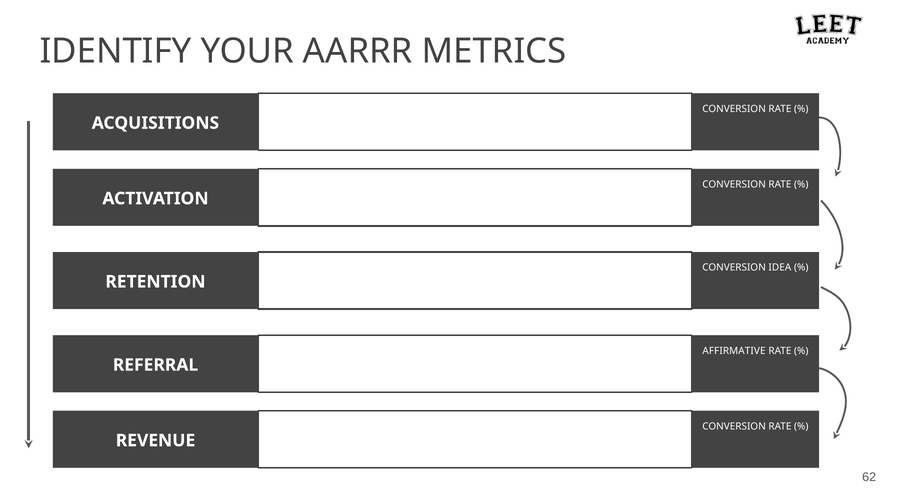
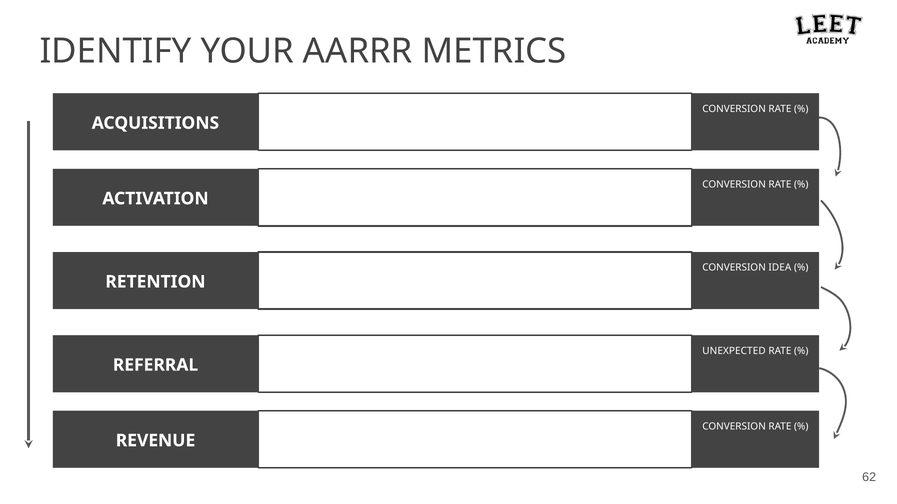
AFFIRMATIVE: AFFIRMATIVE -> UNEXPECTED
